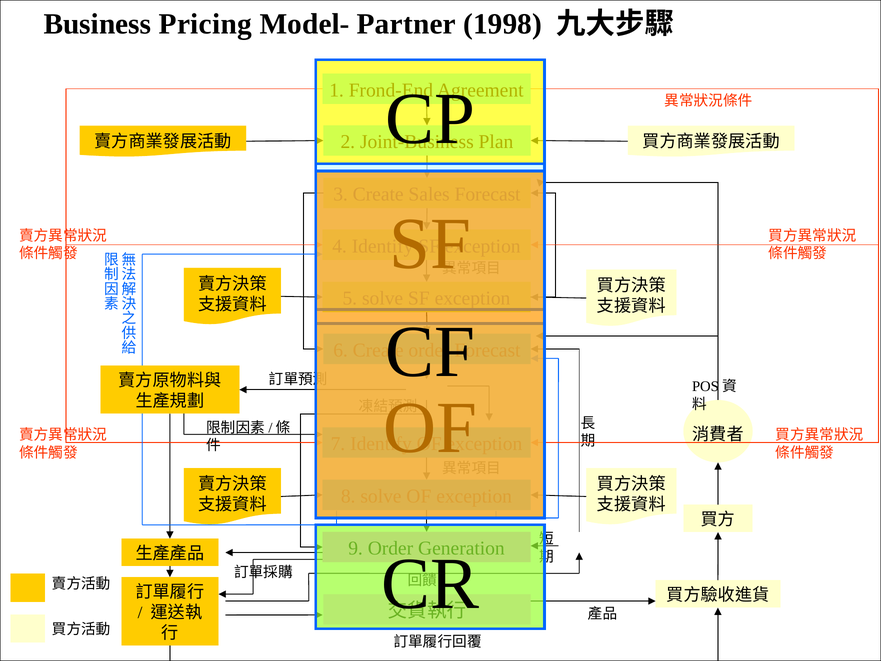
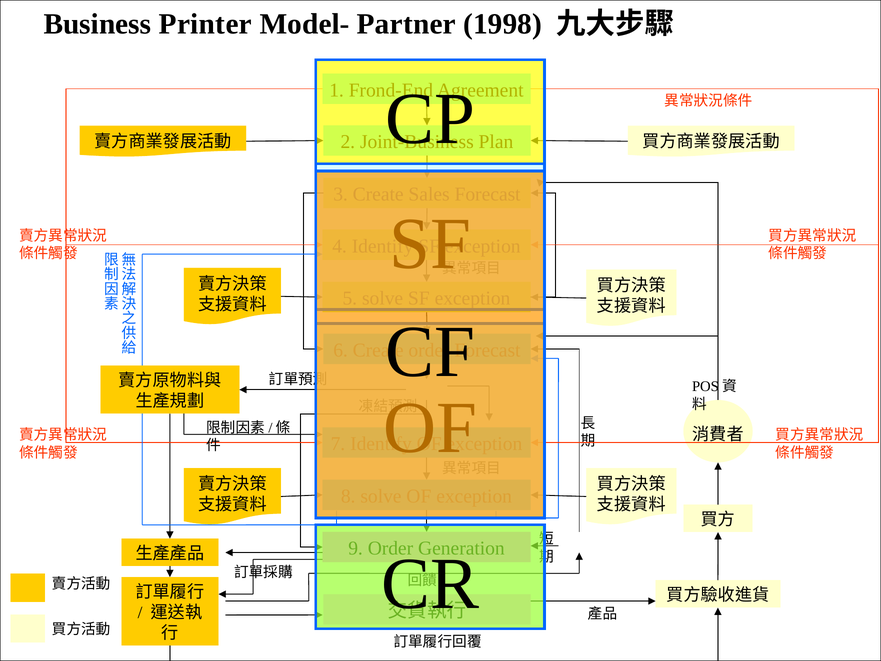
Pricing: Pricing -> Printer
